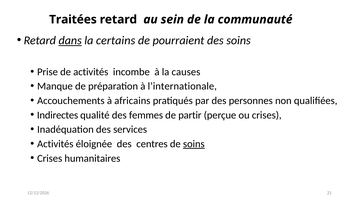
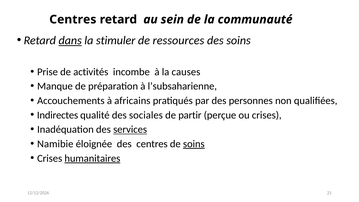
Traitées at (73, 19): Traitées -> Centres
certains: certains -> stimuler
pourraient: pourraient -> ressources
l’internationale: l’internationale -> l’subsaharienne
femmes: femmes -> sociales
services underline: none -> present
Activités at (55, 144): Activités -> Namibie
humanitaires underline: none -> present
